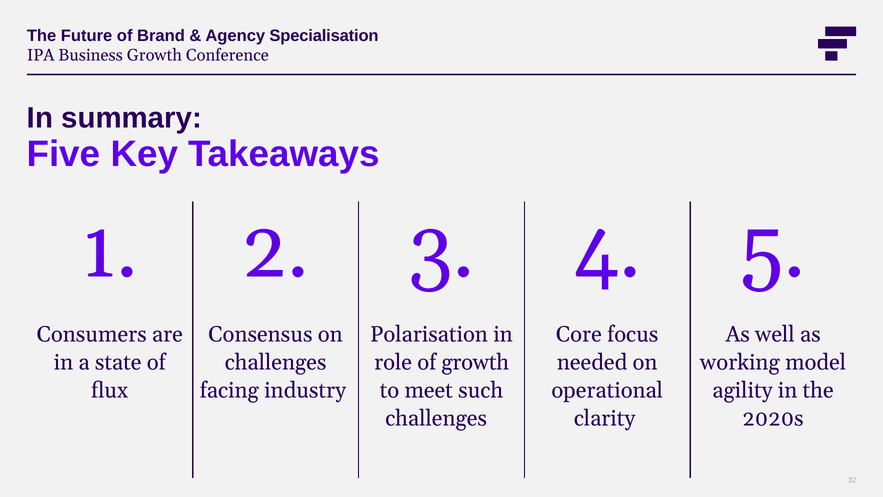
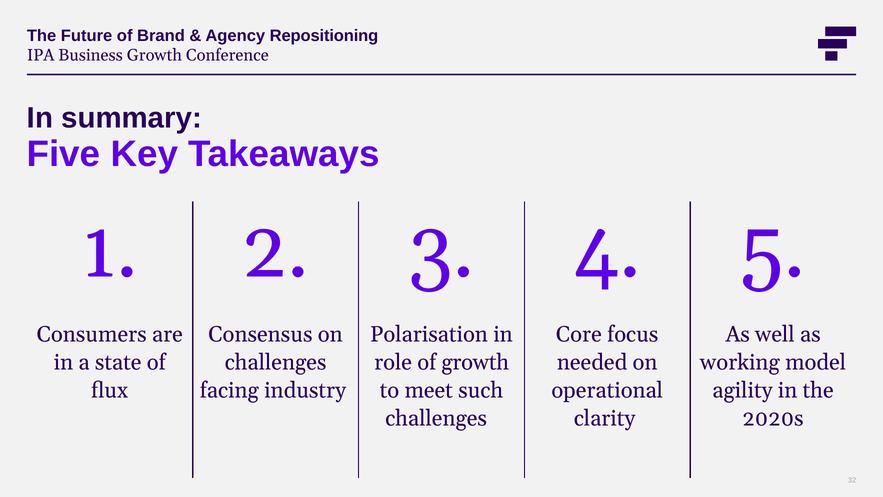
Specialisation: Specialisation -> Repositioning
